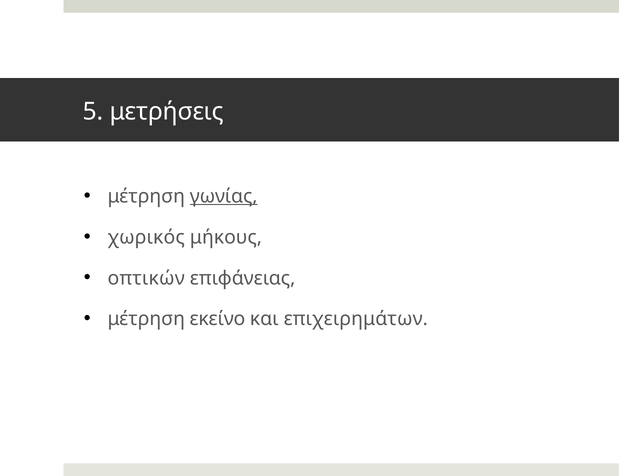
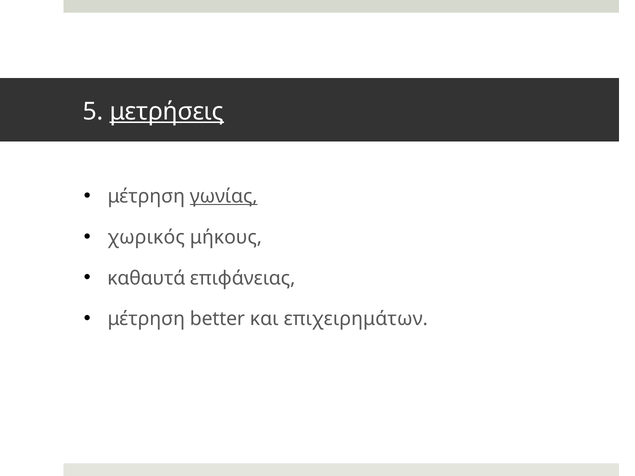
μετρήσεις underline: none -> present
οπτικών: οπτικών -> καθαυτά
εκείνο: εκείνο -> better
